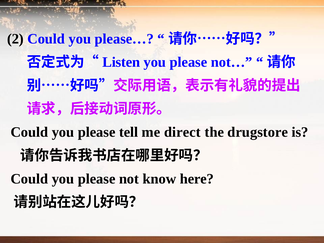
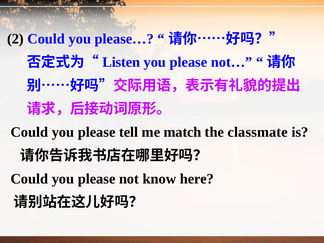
direct: direct -> match
drugstore: drugstore -> classmate
